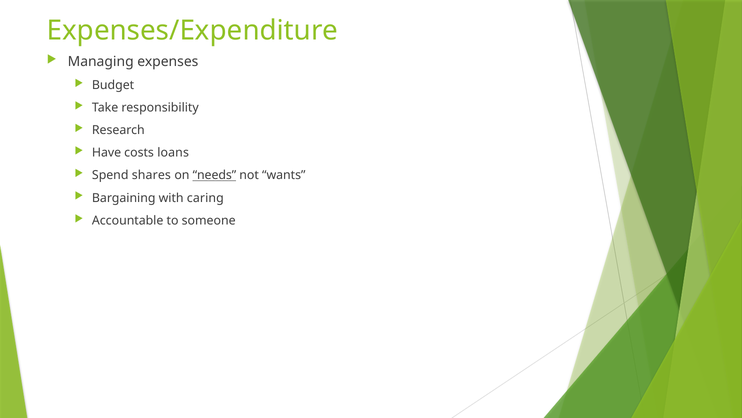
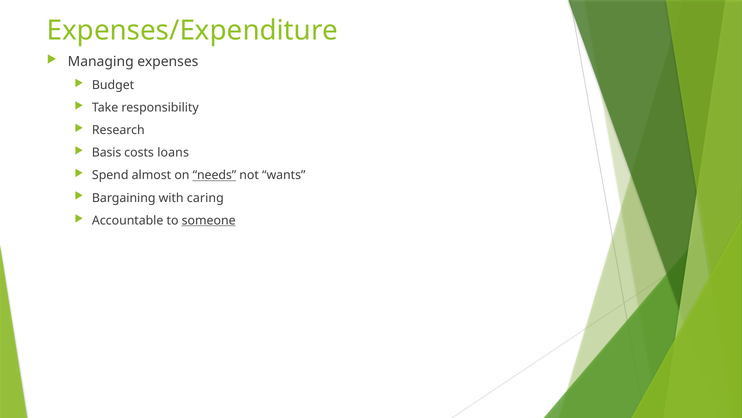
Have: Have -> Basis
shares: shares -> almost
someone underline: none -> present
